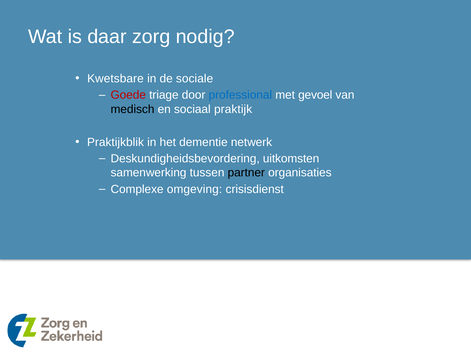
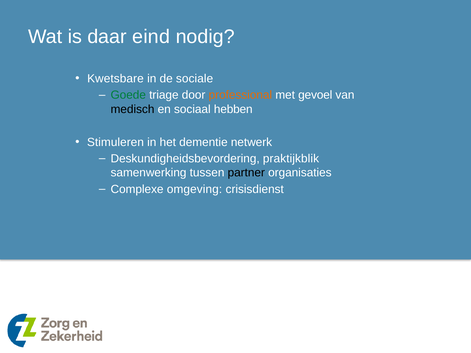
zorg: zorg -> eind
Goede colour: red -> green
professional colour: blue -> orange
praktijk: praktijk -> hebben
Praktijkblik: Praktijkblik -> Stimuleren
uitkomsten: uitkomsten -> praktijkblik
